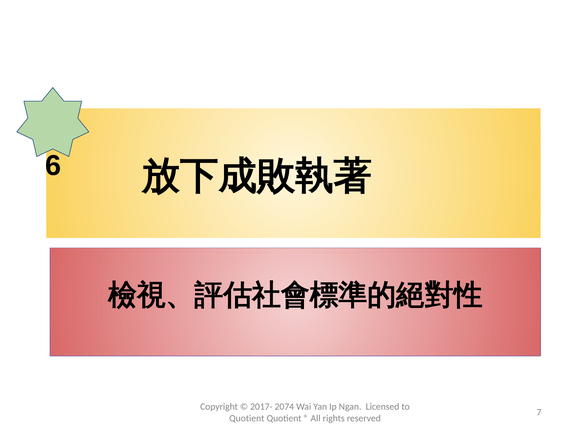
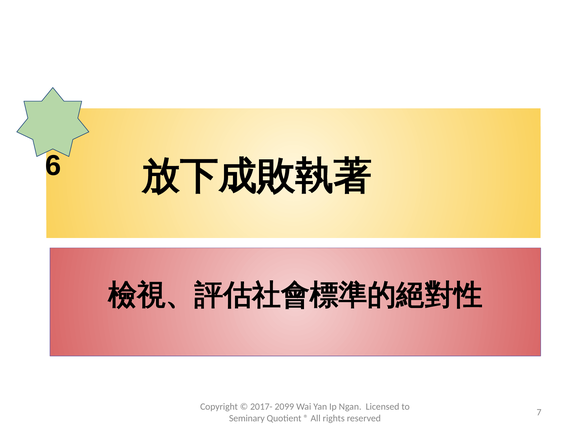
2074: 2074 -> 2099
Quotient at (247, 418): Quotient -> Seminary
